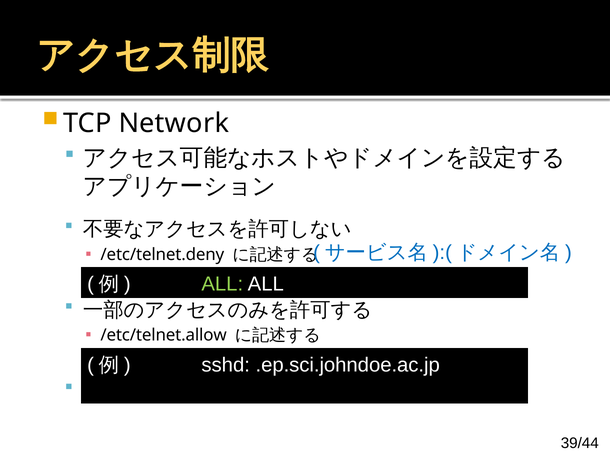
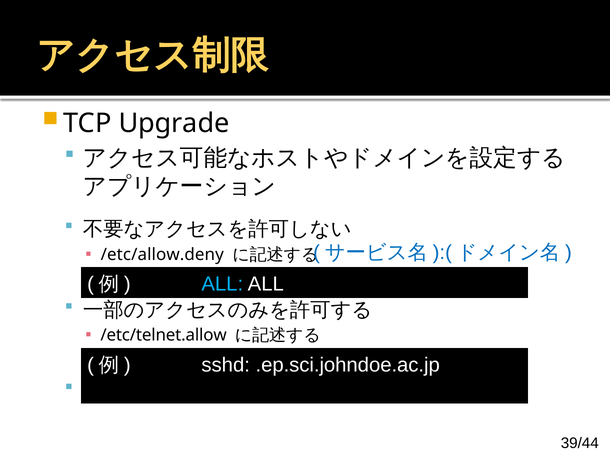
Network: Network -> Upgrade
/etc/telnet.deny: /etc/telnet.deny -> /etc/allow.deny
ALL at (222, 284) colour: light green -> light blue
